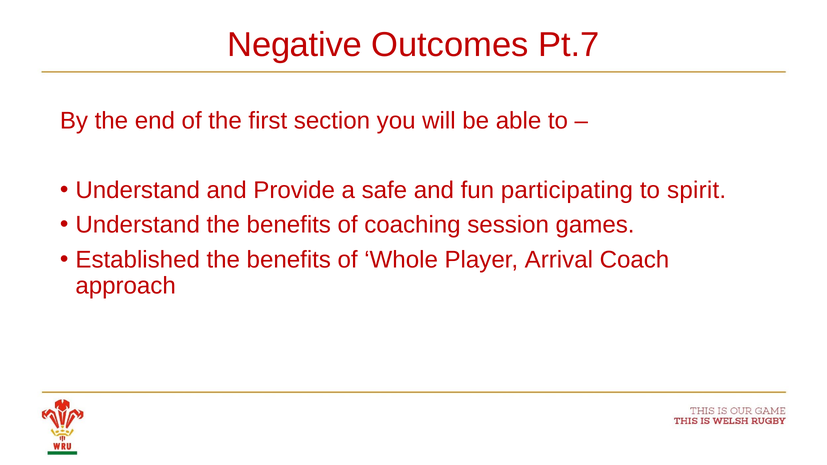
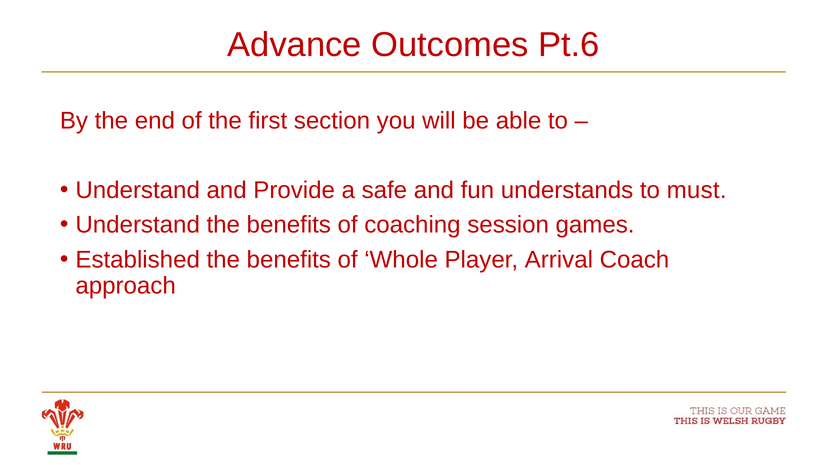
Negative: Negative -> Advance
Pt.7: Pt.7 -> Pt.6
participating: participating -> understands
spirit: spirit -> must
